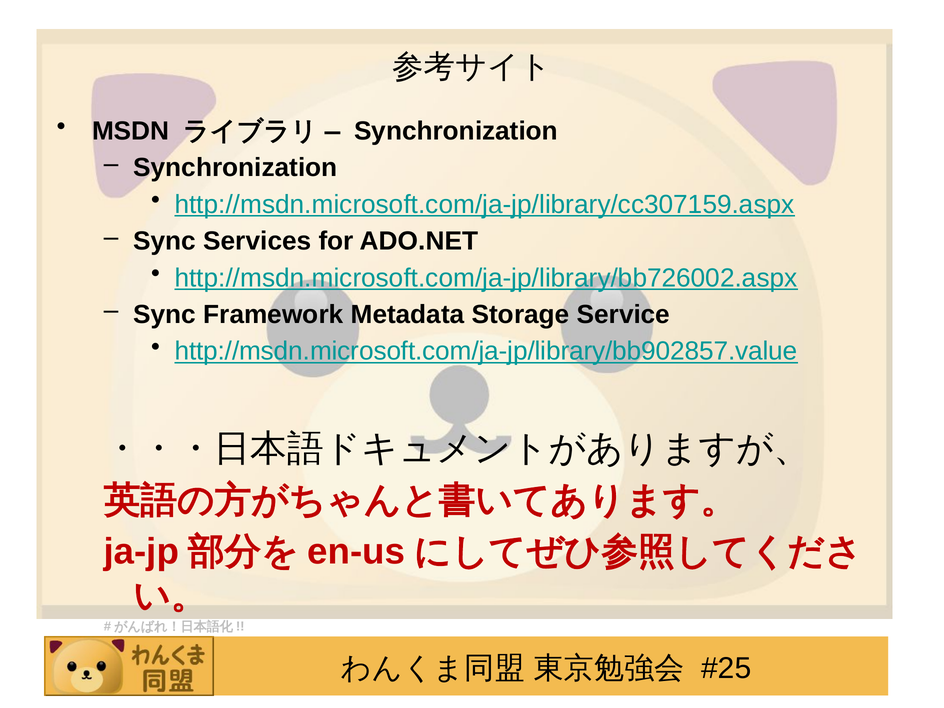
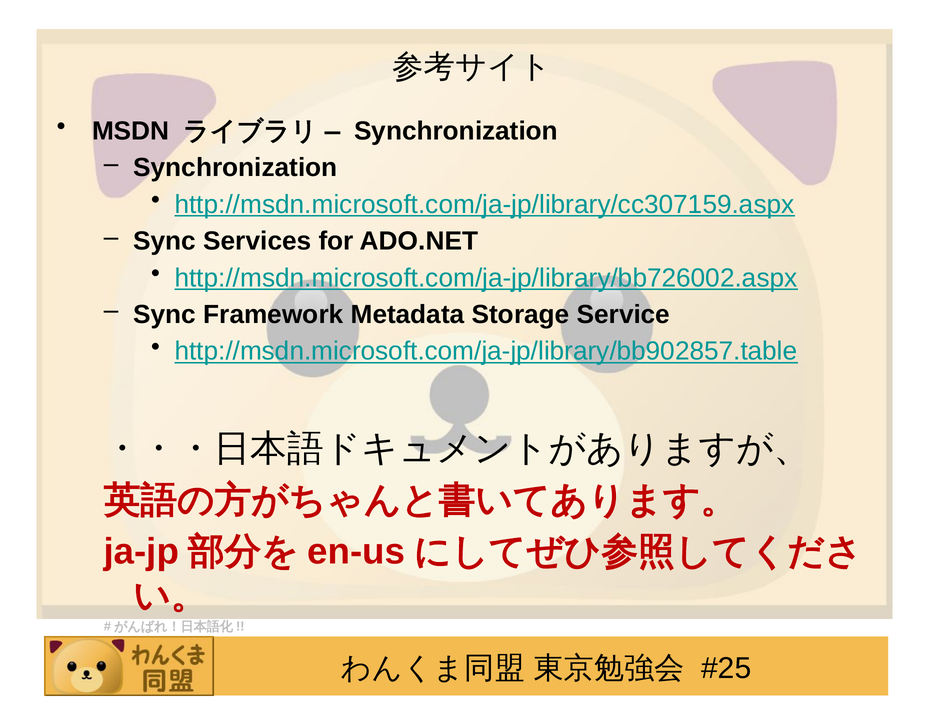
http://msdn.microsoft.com/ja-jp/library/bb902857.value: http://msdn.microsoft.com/ja-jp/library/bb902857.value -> http://msdn.microsoft.com/ja-jp/library/bb902857.table
